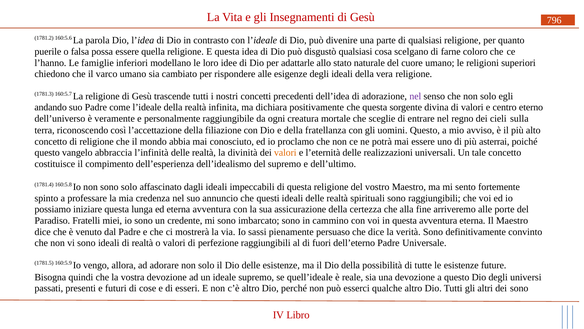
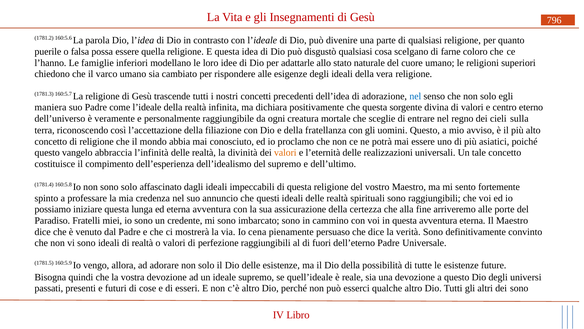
nel at (415, 96) colour: purple -> blue
andando: andando -> maniera
asterrai: asterrai -> asiatici
sassi: sassi -> cena
